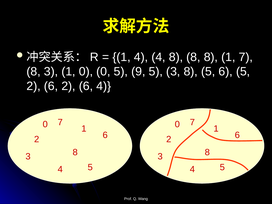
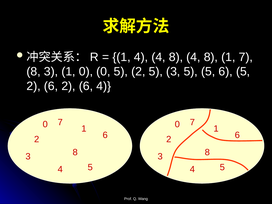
4 8 8: 8 -> 4
0 5 9: 9 -> 2
3 8: 8 -> 5
